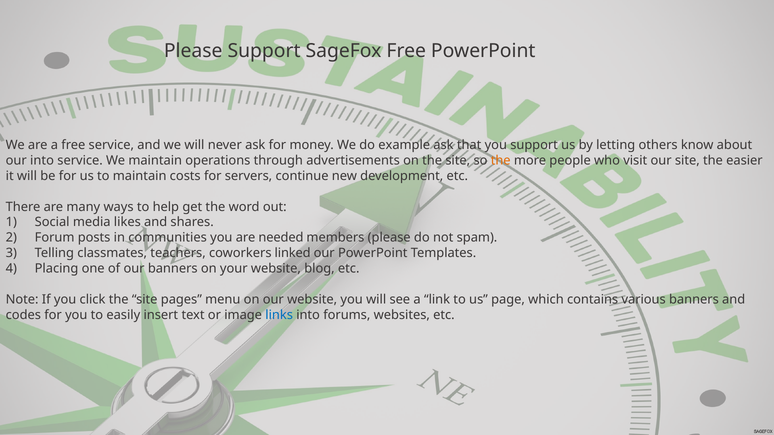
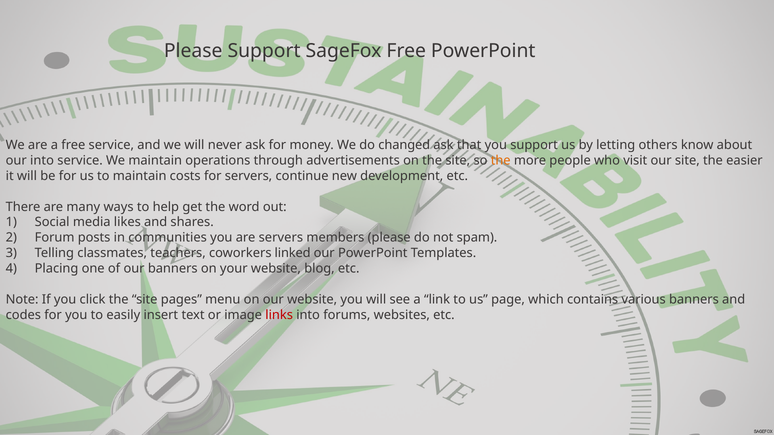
example: example -> changed
are needed: needed -> servers
links colour: blue -> red
